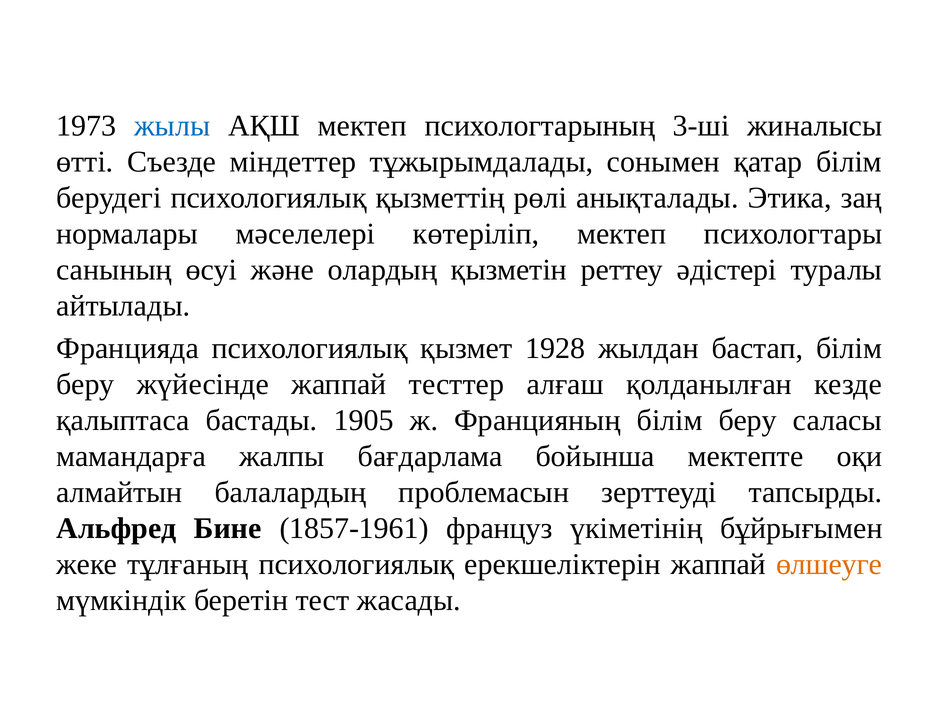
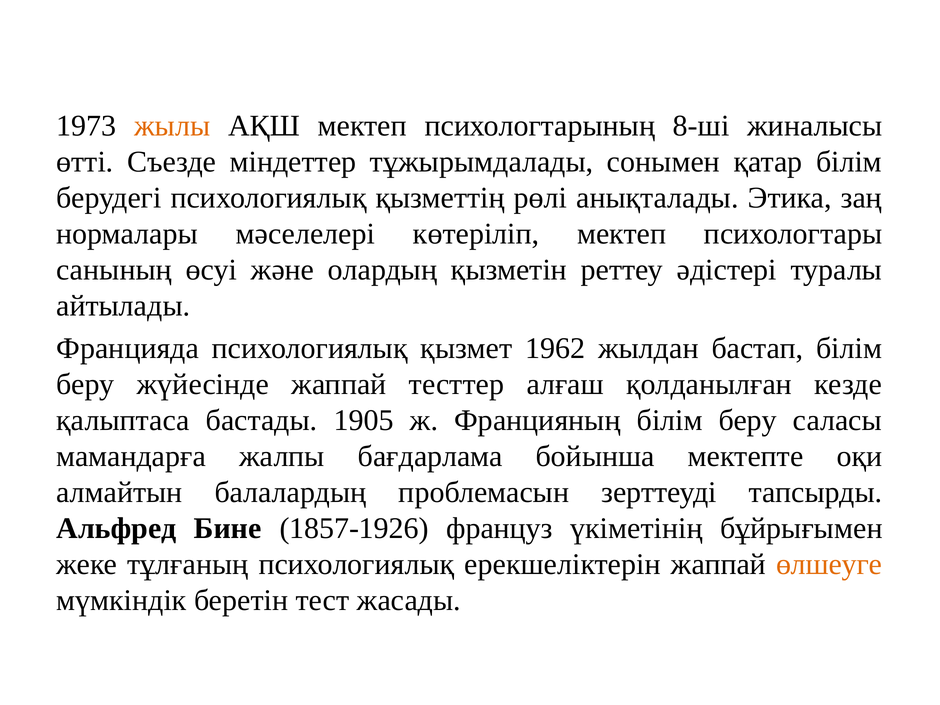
жылы colour: blue -> orange
3-ші: 3-ші -> 8-ші
1928: 1928 -> 1962
1857-1961: 1857-1961 -> 1857-1926
